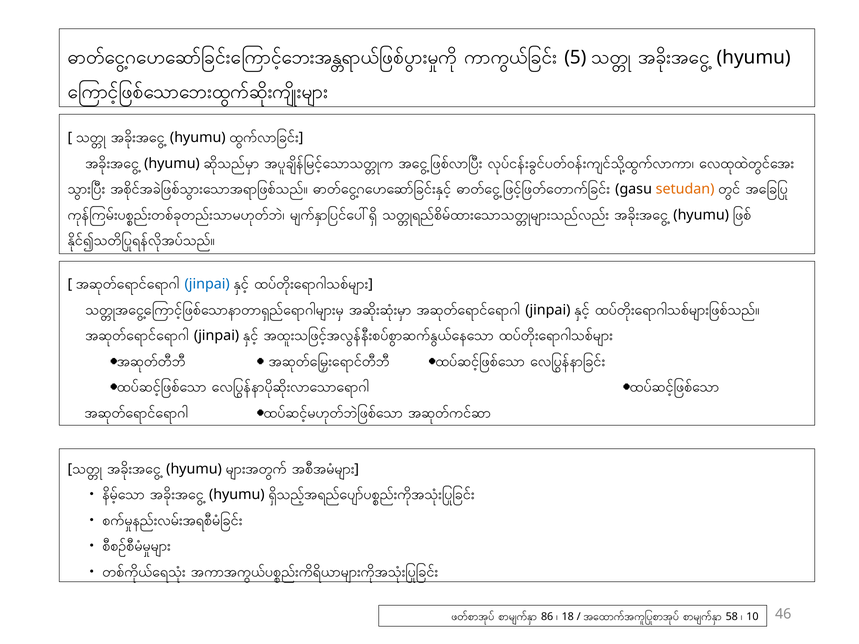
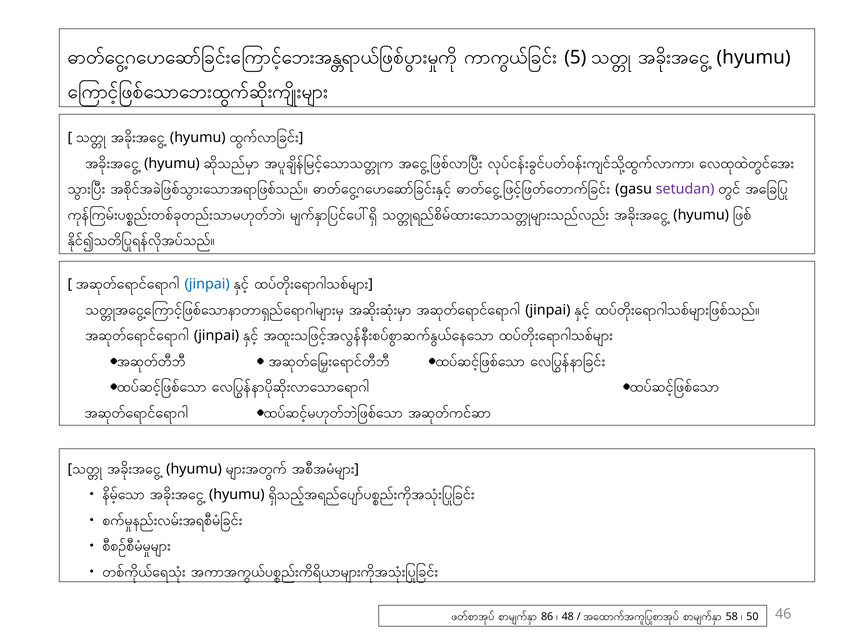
setudan colour: orange -> purple
18: 18 -> 48
10: 10 -> 50
